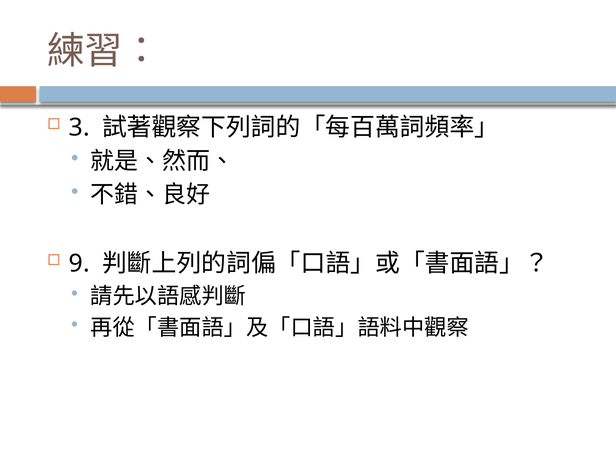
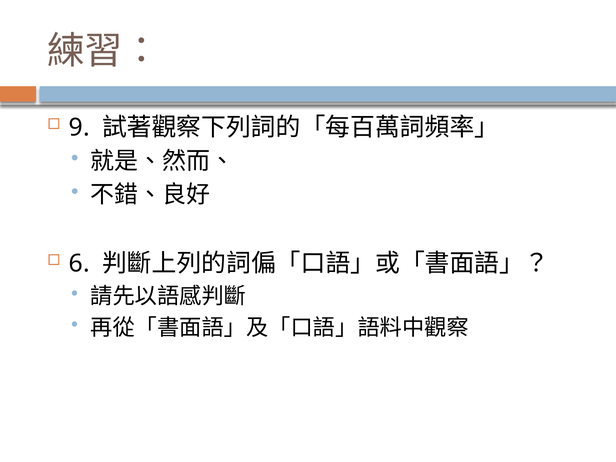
3: 3 -> 9
9: 9 -> 6
